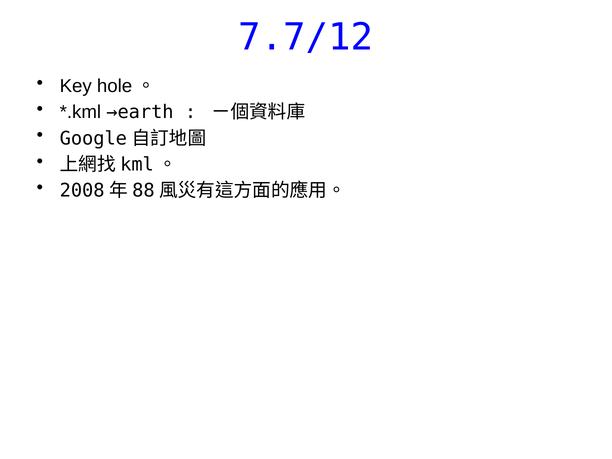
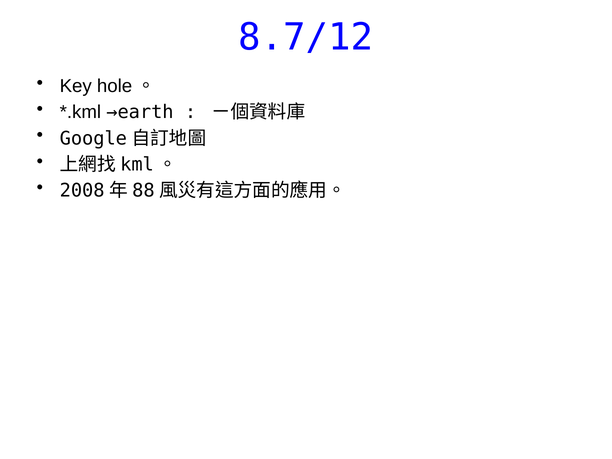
7.7/12: 7.7/12 -> 8.7/12
